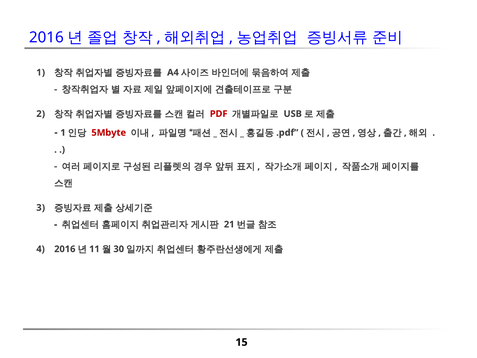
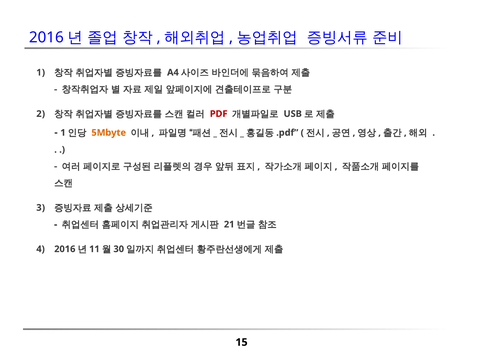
5Mbyte colour: red -> orange
